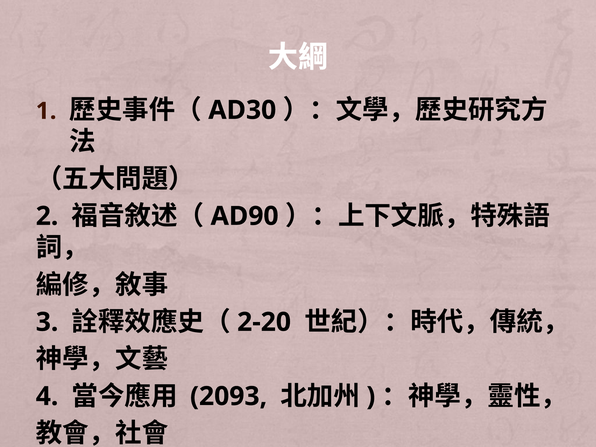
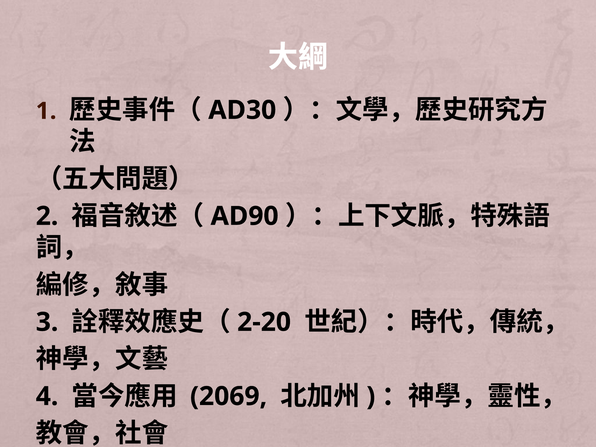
2093: 2093 -> 2069
